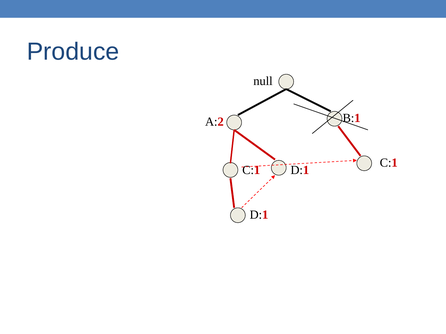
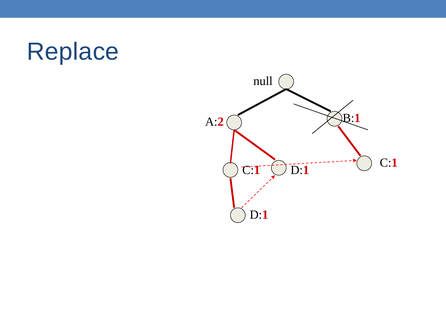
Produce: Produce -> Replace
